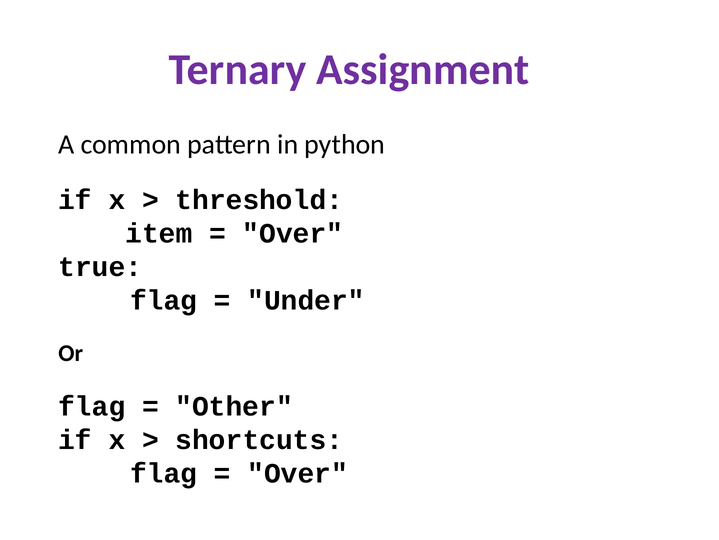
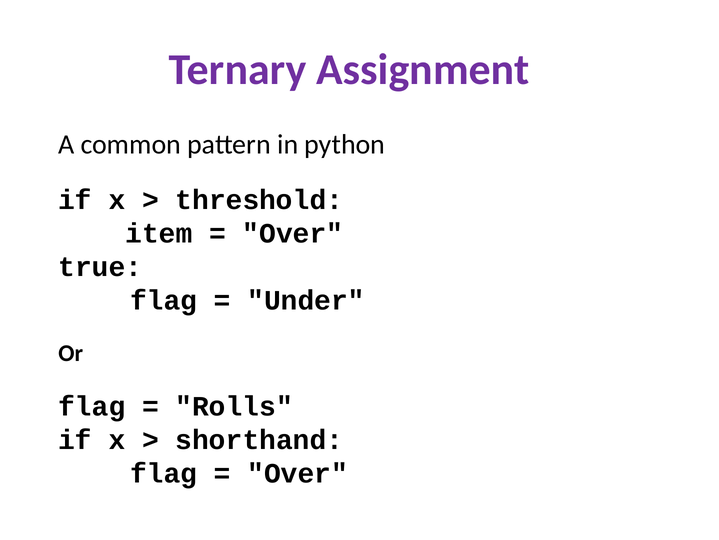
Other: Other -> Rolls
shortcuts: shortcuts -> shorthand
